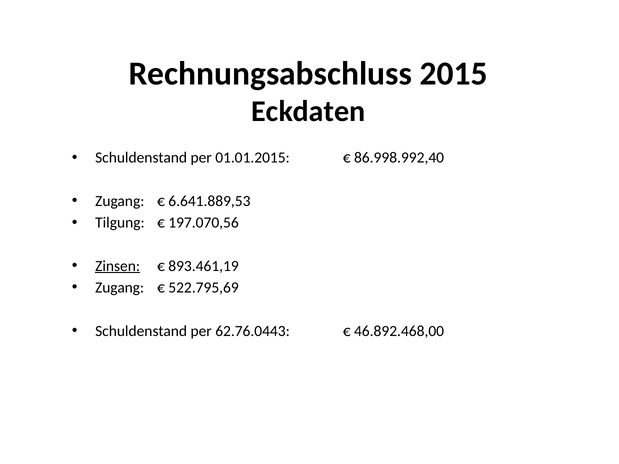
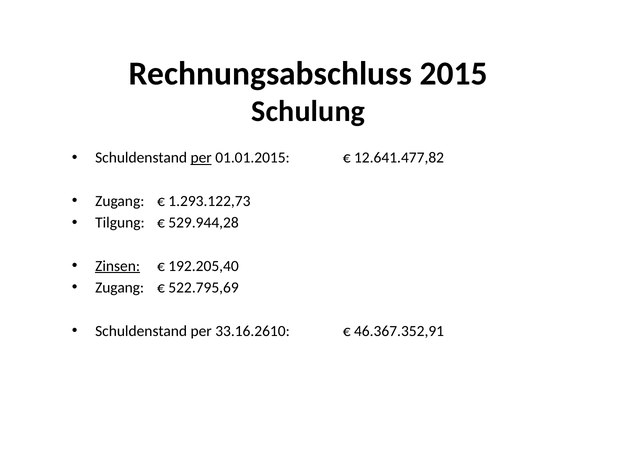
Eckdaten: Eckdaten -> Schulung
per at (201, 158) underline: none -> present
86.998.992,40: 86.998.992,40 -> 12.641.477,82
6.641.889,53: 6.641.889,53 -> 1.293.122,73
197.070,56: 197.070,56 -> 529.944,28
893.461,19: 893.461,19 -> 192.205,40
62.76.0443: 62.76.0443 -> 33.16.2610
46.892.468,00: 46.892.468,00 -> 46.367.352,91
